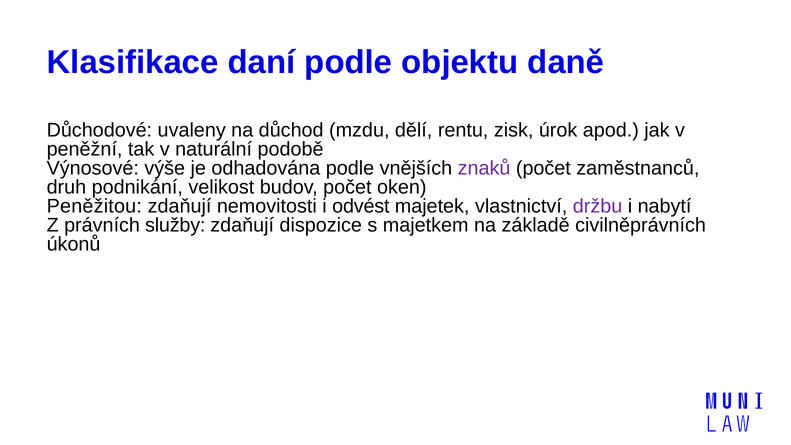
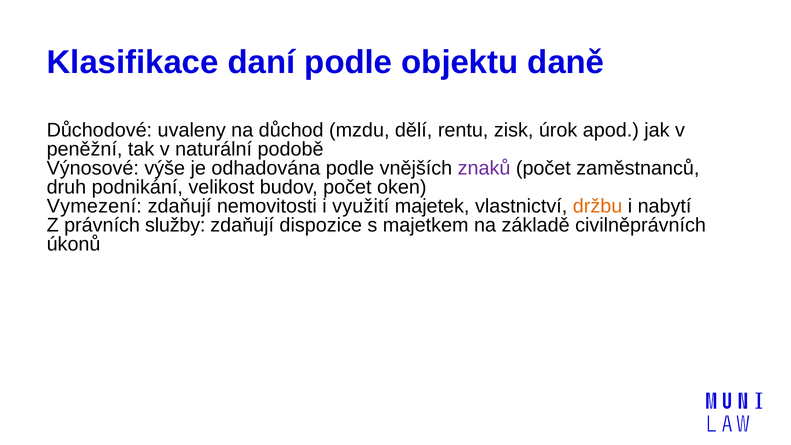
Peněžitou: Peněžitou -> Vymezení
odvést: odvést -> využití
držbu colour: purple -> orange
